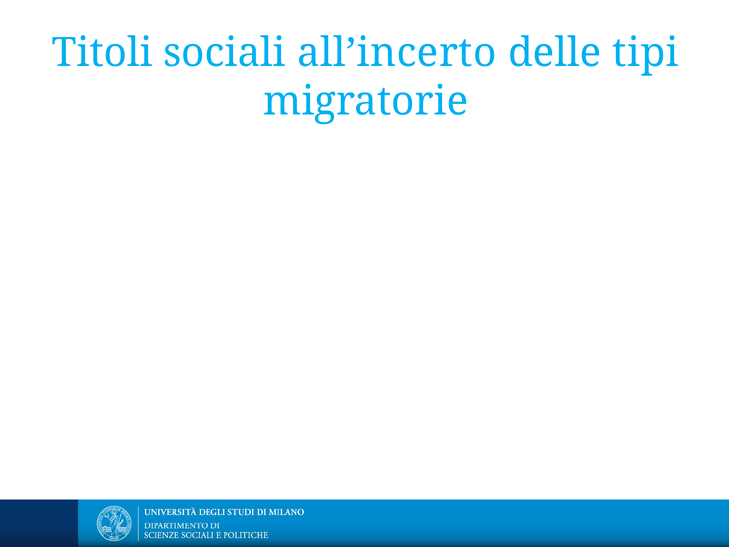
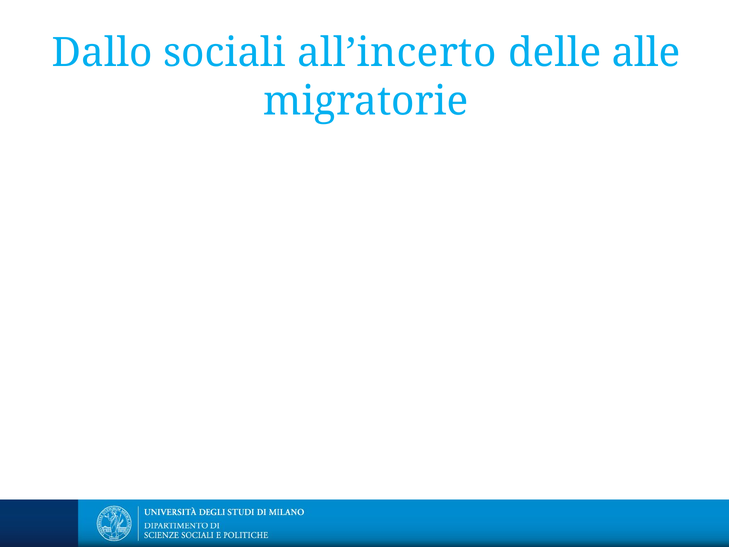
Titoli: Titoli -> Dallo
tipi: tipi -> alle
